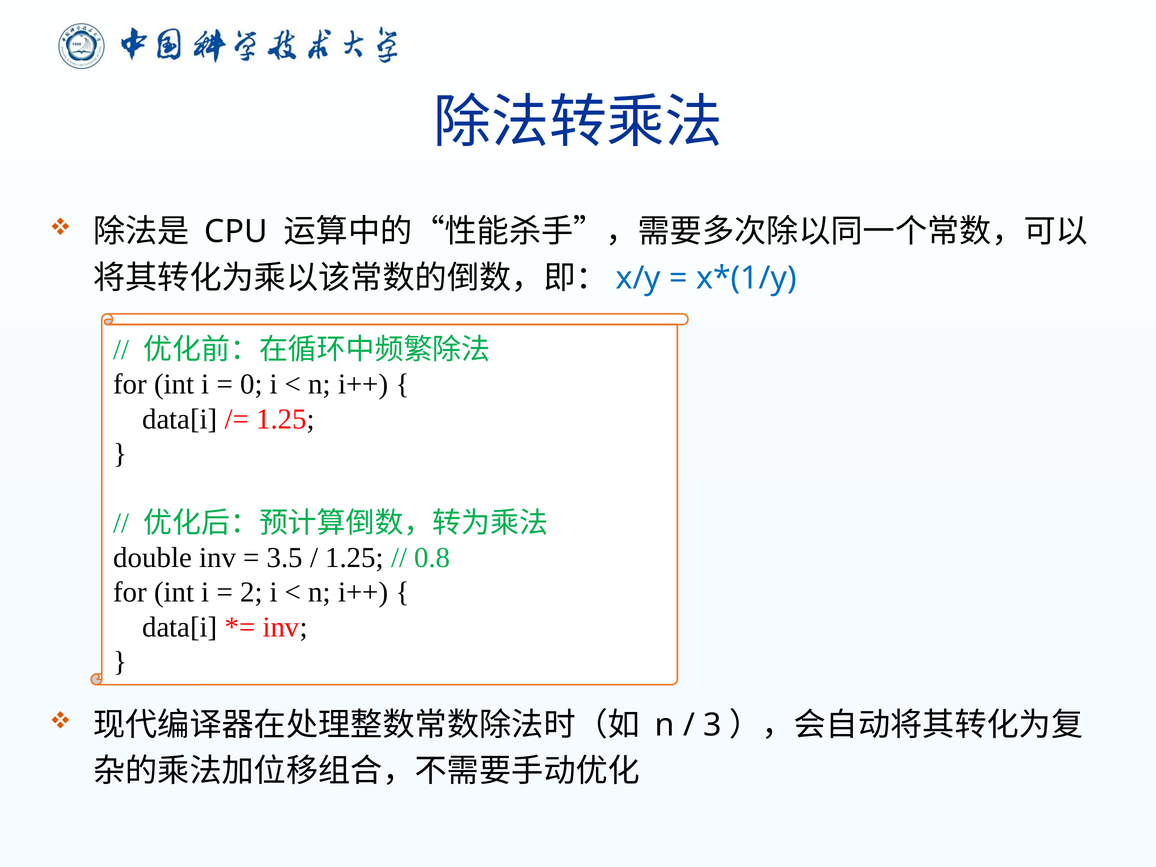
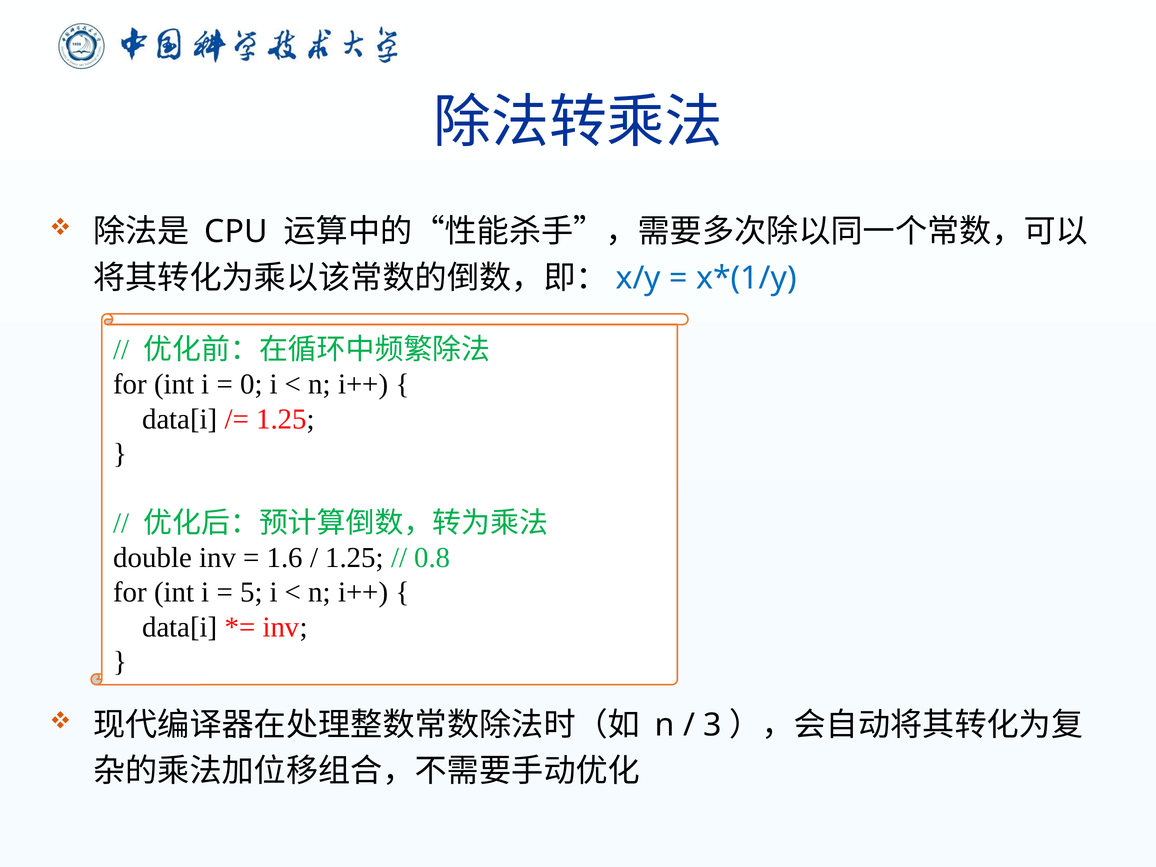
3.5: 3.5 -> 1.6
2: 2 -> 5
